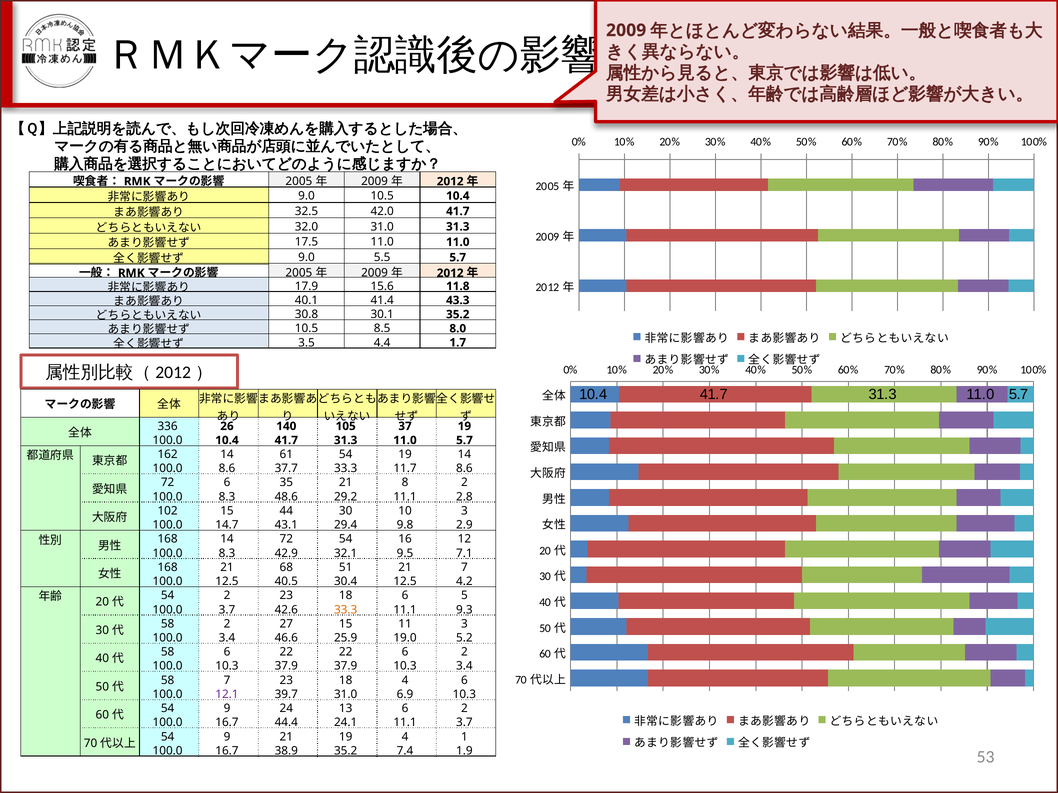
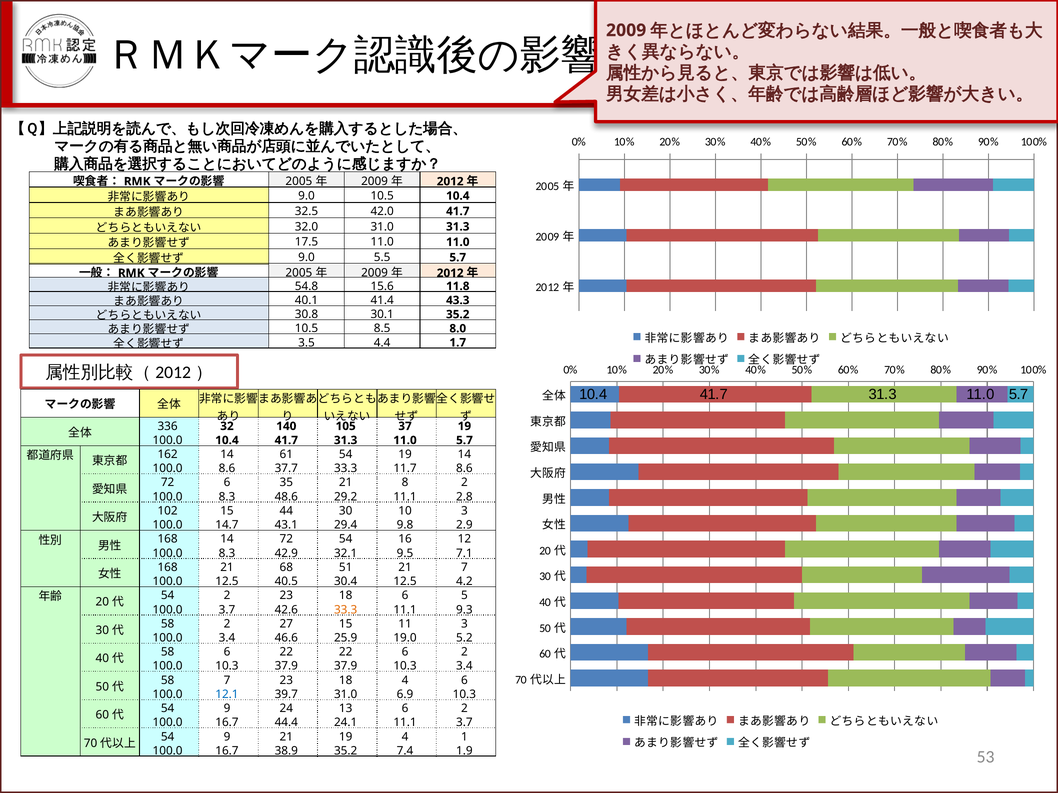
17.9: 17.9 -> 54.8
26: 26 -> 32
12.1 colour: purple -> blue
